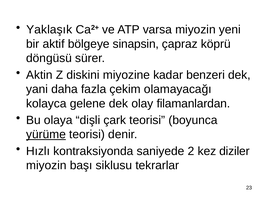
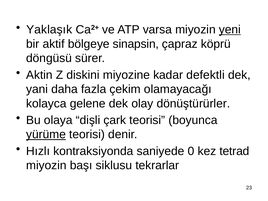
yeni underline: none -> present
benzeri: benzeri -> defektli
filamanlardan: filamanlardan -> dönüştürürler
2: 2 -> 0
diziler: diziler -> tetrad
